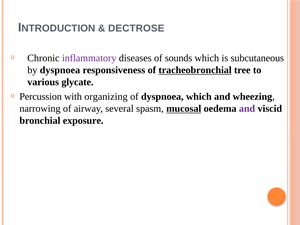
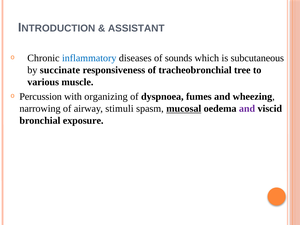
DECTROSE: DECTROSE -> ASSISTANT
inflammatory colour: purple -> blue
by dyspnoea: dyspnoea -> succinate
tracheobronchial underline: present -> none
glycate: glycate -> muscle
dyspnoea which: which -> fumes
several: several -> stimuli
